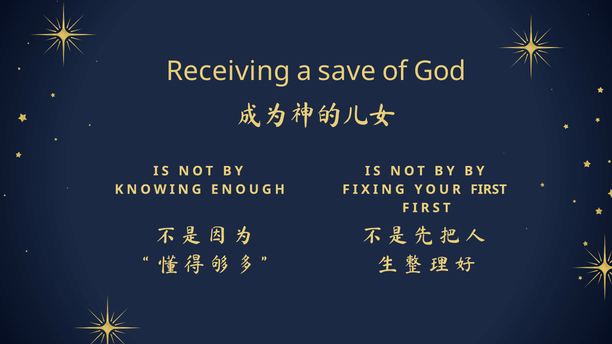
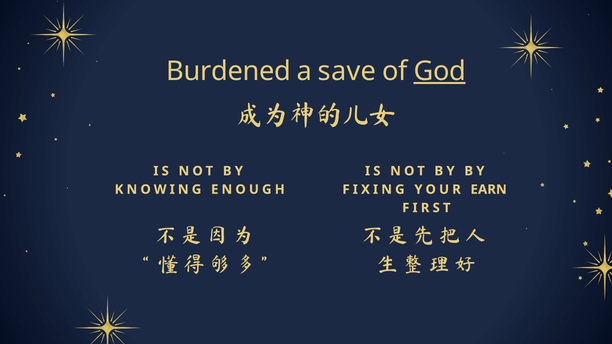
Receiving: Receiving -> Burdened
God underline: none -> present
YOUR FIRST: FIRST -> EARN
